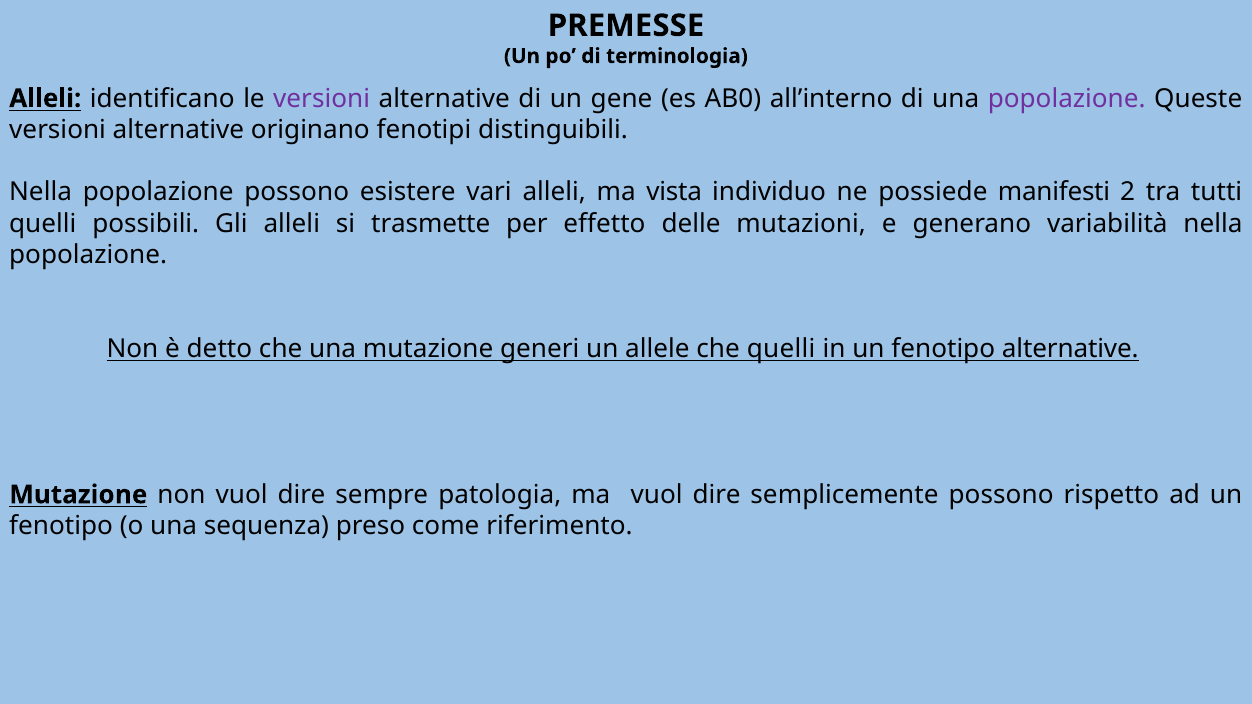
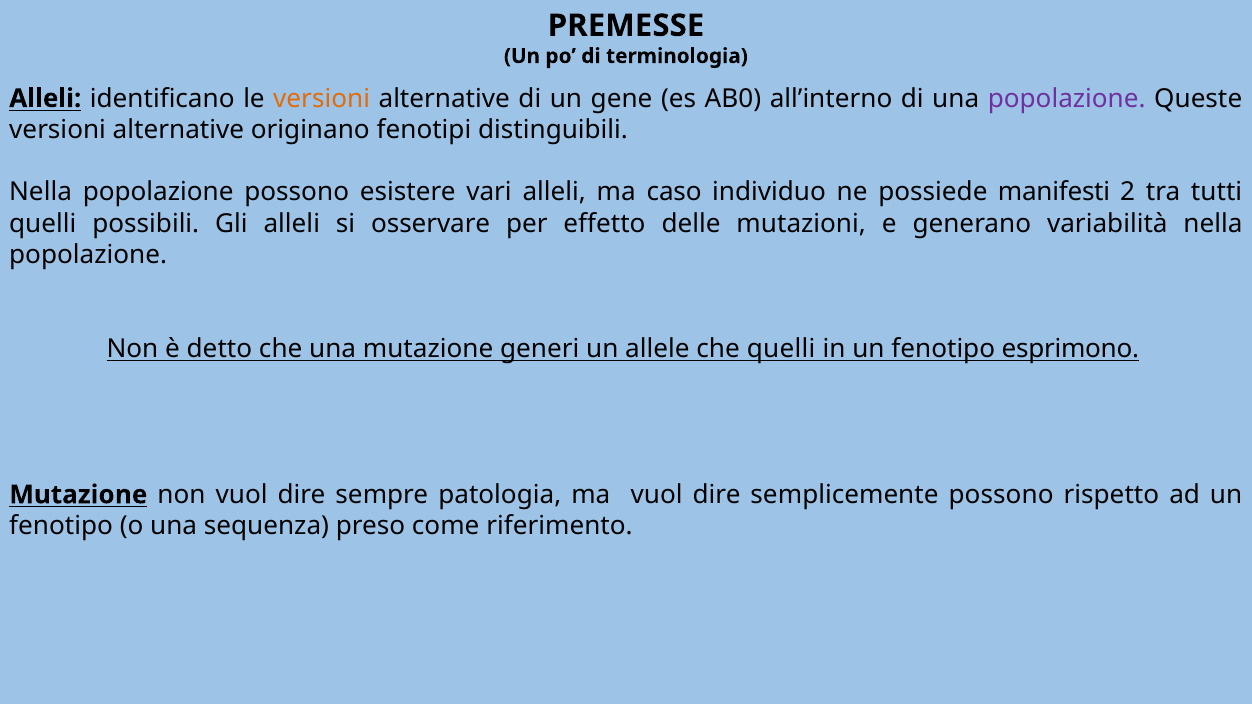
versioni at (322, 98) colour: purple -> orange
vista: vista -> caso
trasmette: trasmette -> osservare
fenotipo alternative: alternative -> esprimono
